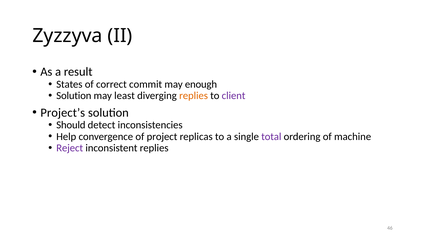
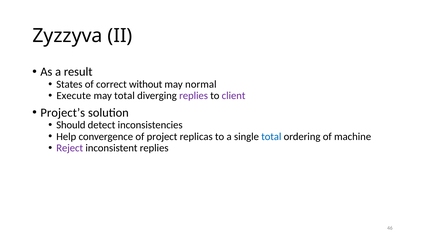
commit: commit -> without
enough: enough -> normal
Solution at (74, 96): Solution -> Execute
may least: least -> total
replies at (194, 96) colour: orange -> purple
total at (271, 137) colour: purple -> blue
